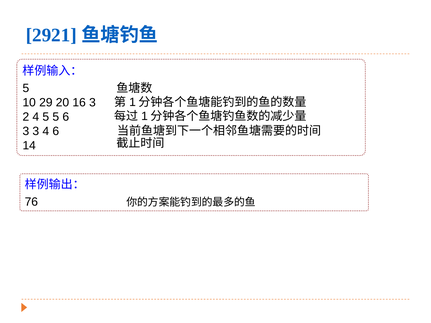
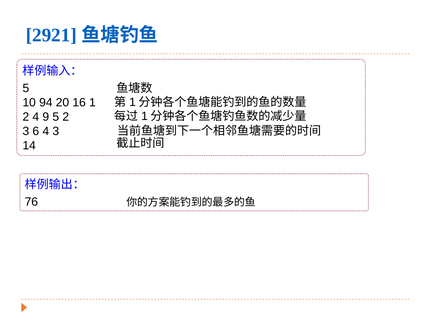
29: 29 -> 94
16 3: 3 -> 1
4 5: 5 -> 9
5 6: 6 -> 2
3 3: 3 -> 6
4 6: 6 -> 3
